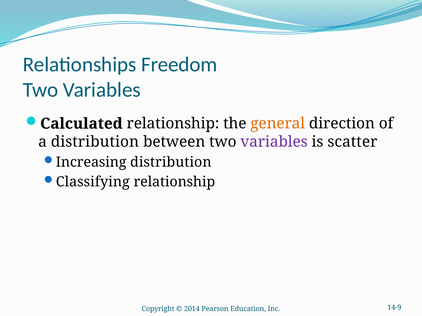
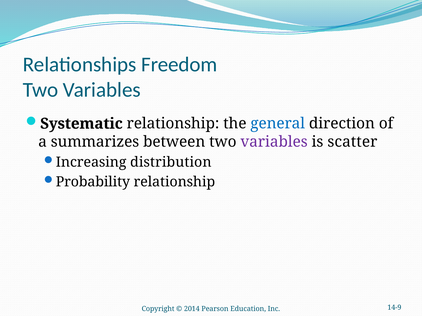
Calculated: Calculated -> Systematic
general colour: orange -> blue
a distribution: distribution -> summarizes
Classifying: Classifying -> Probability
